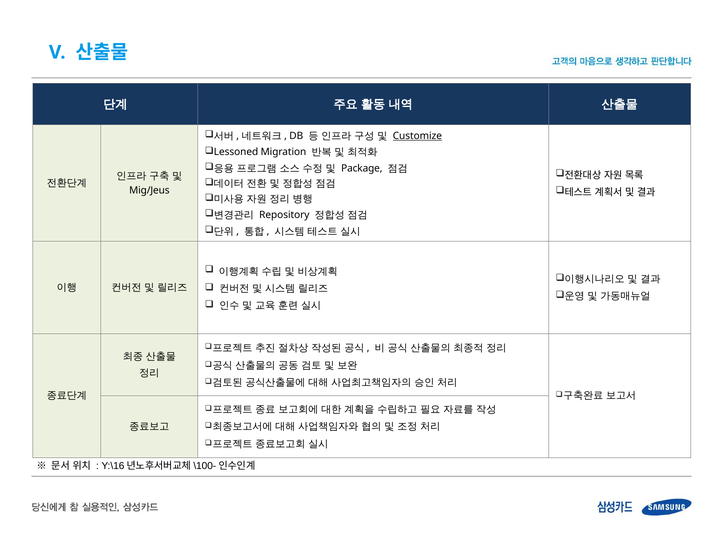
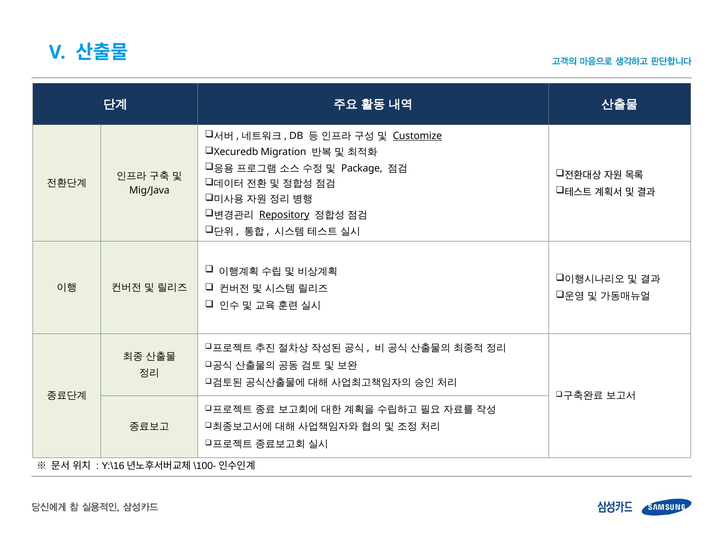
Lessoned: Lessoned -> Xecuredb
Mig/Jeus: Mig/Jeus -> Mig/Java
Repository underline: none -> present
